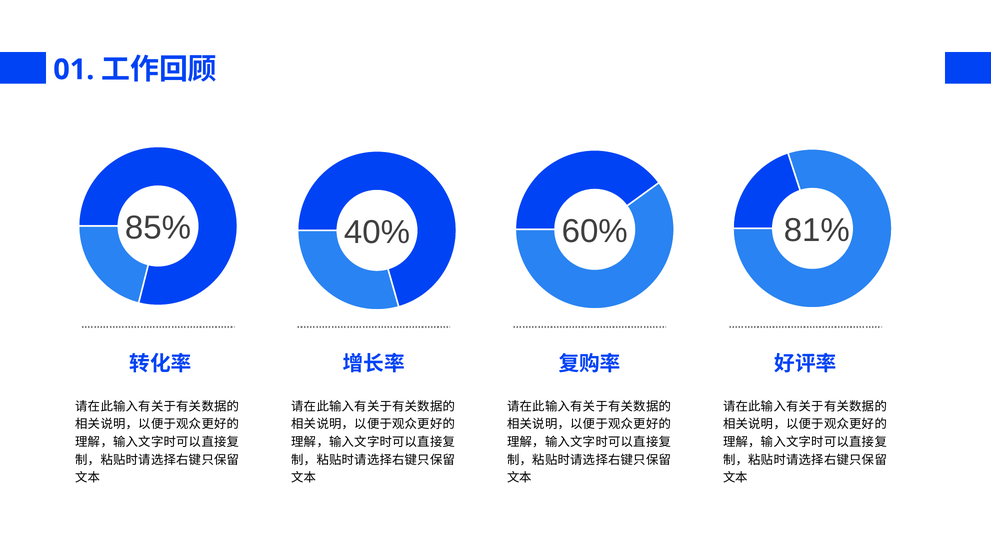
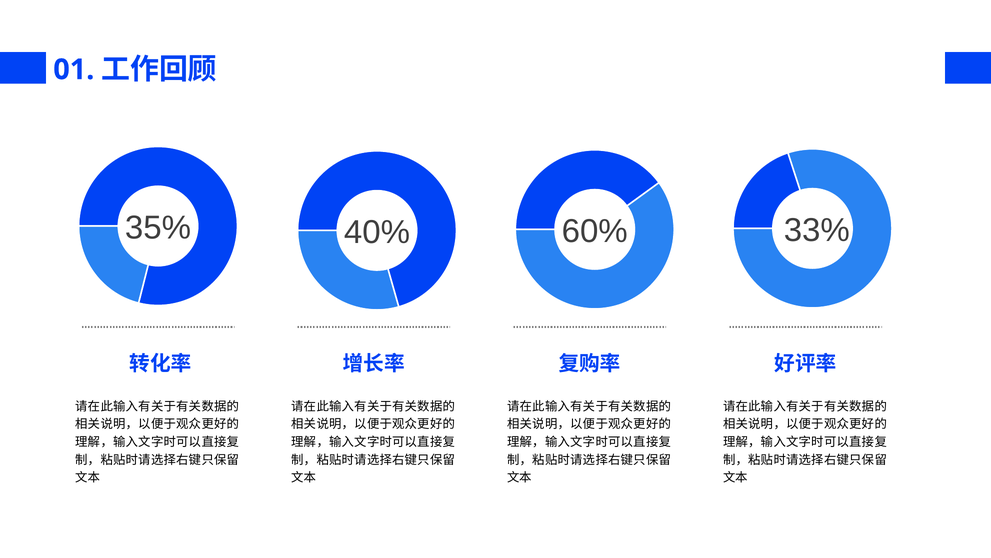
85%: 85% -> 35%
81%: 81% -> 33%
